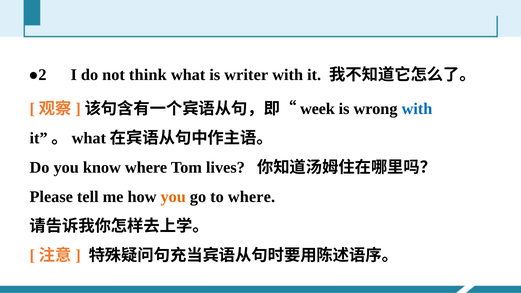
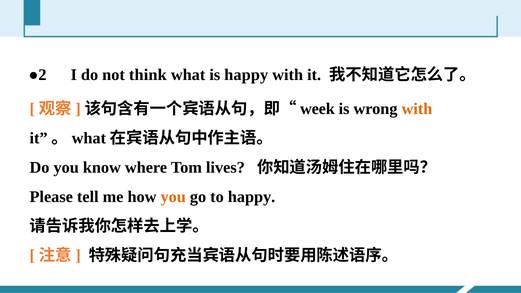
is writer: writer -> happy
with at (417, 109) colour: blue -> orange
to where: where -> happy
